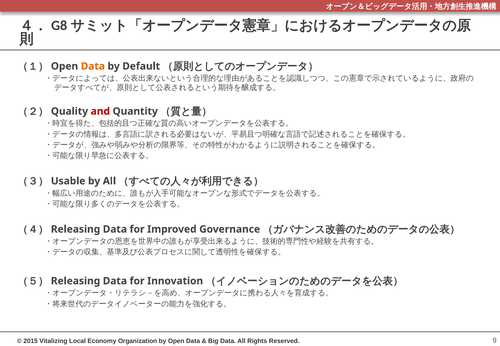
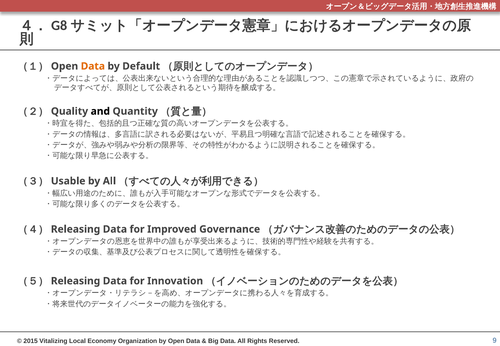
and colour: red -> black
